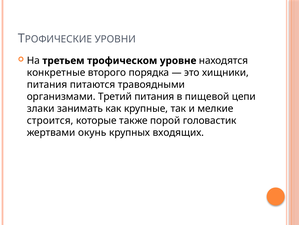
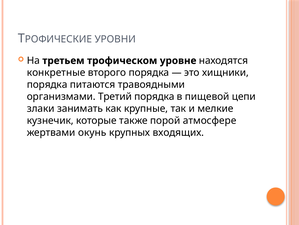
питания at (47, 84): питания -> порядка
Третий питания: питания -> порядка
строится: строится -> кузнечик
головастик: головастик -> атмосфере
